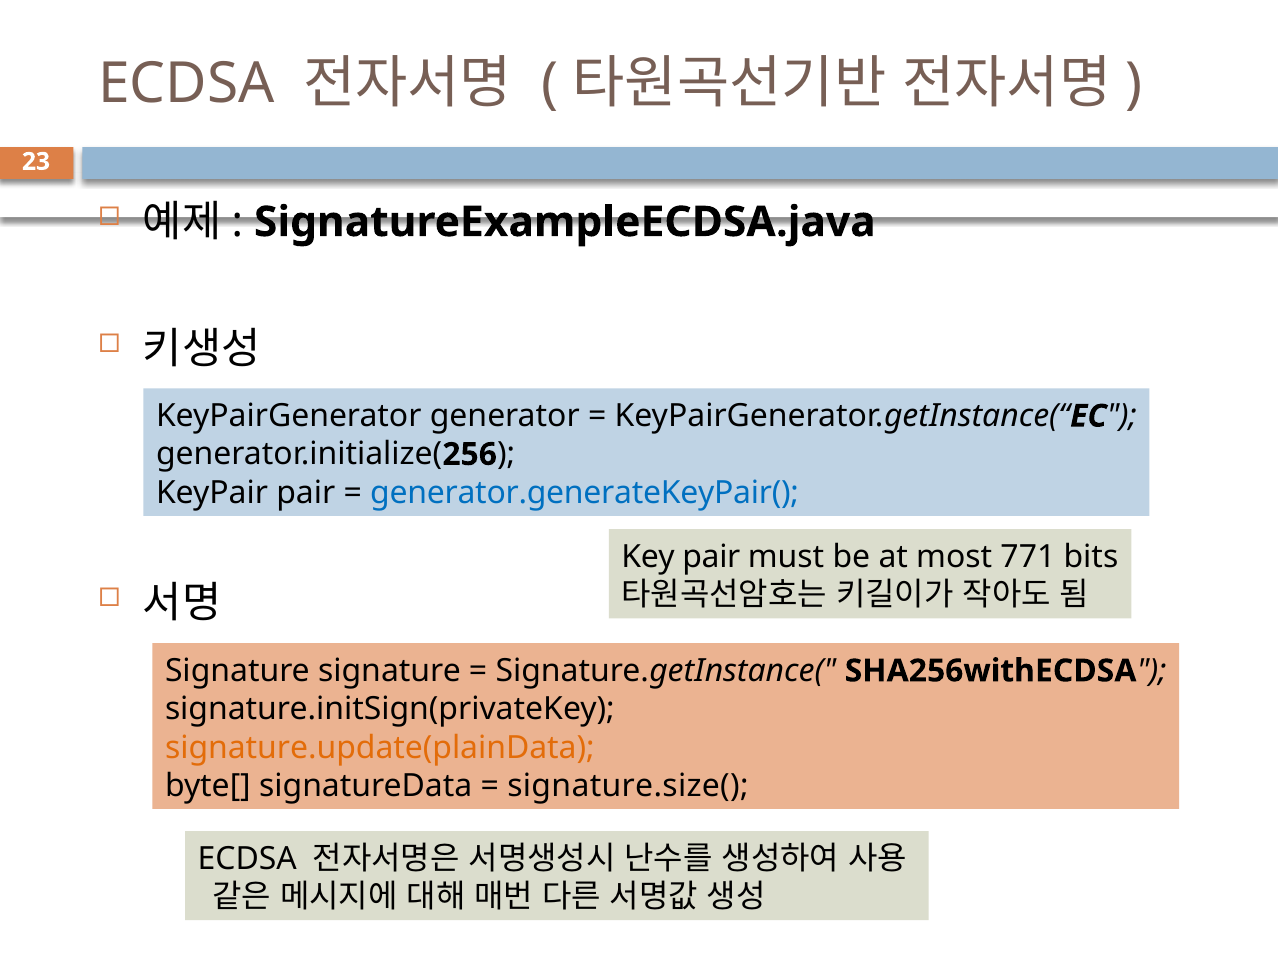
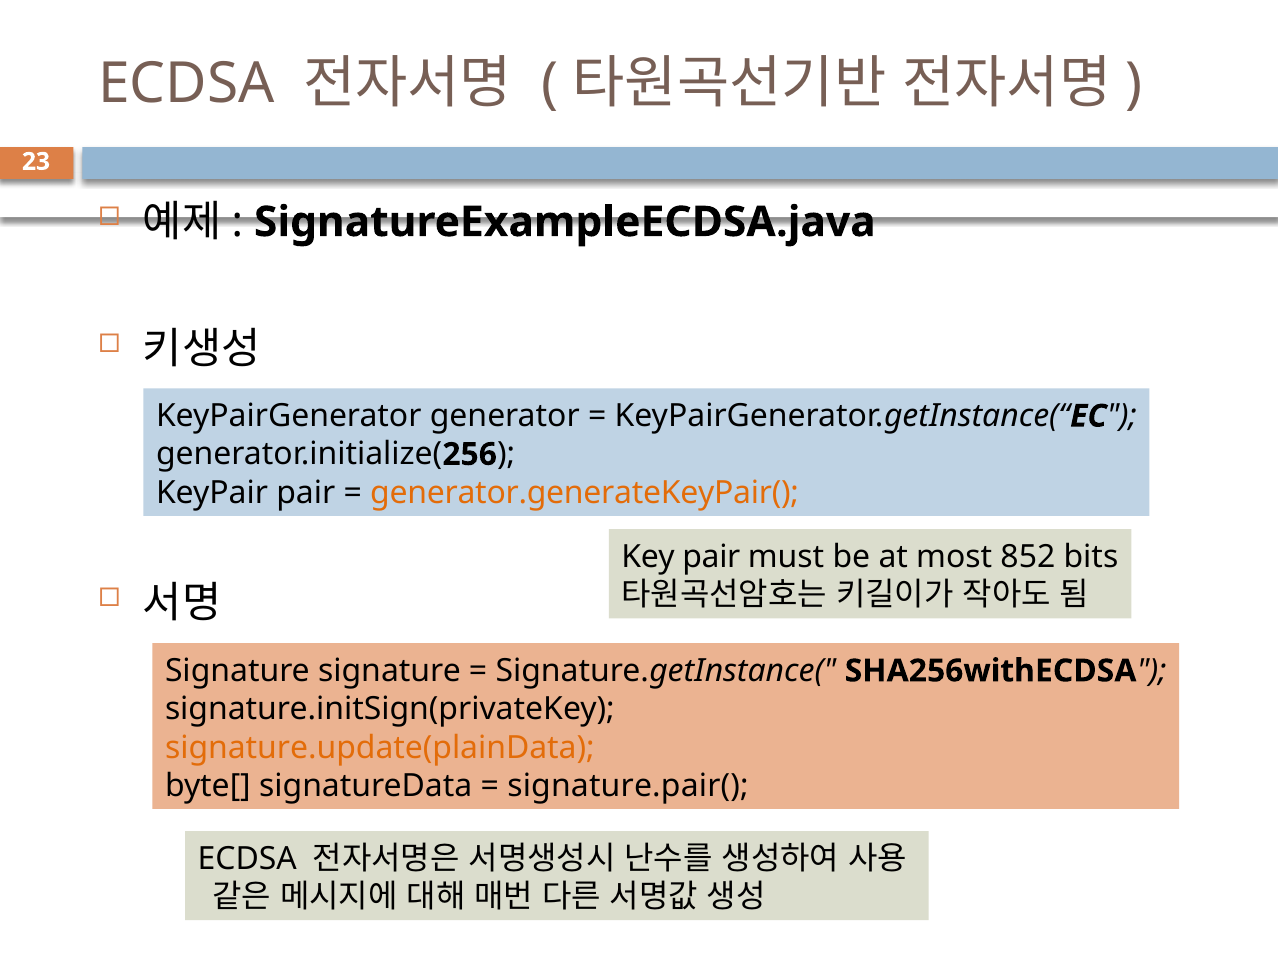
generator.generateKeyPair( colour: blue -> orange
771: 771 -> 852
signature.size(: signature.size( -> signature.pair(
